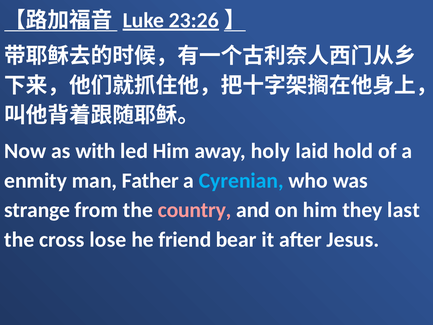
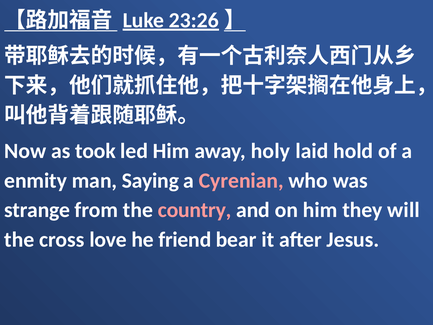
with: with -> took
Father: Father -> Saying
Cyrenian colour: light blue -> pink
last: last -> will
lose: lose -> love
